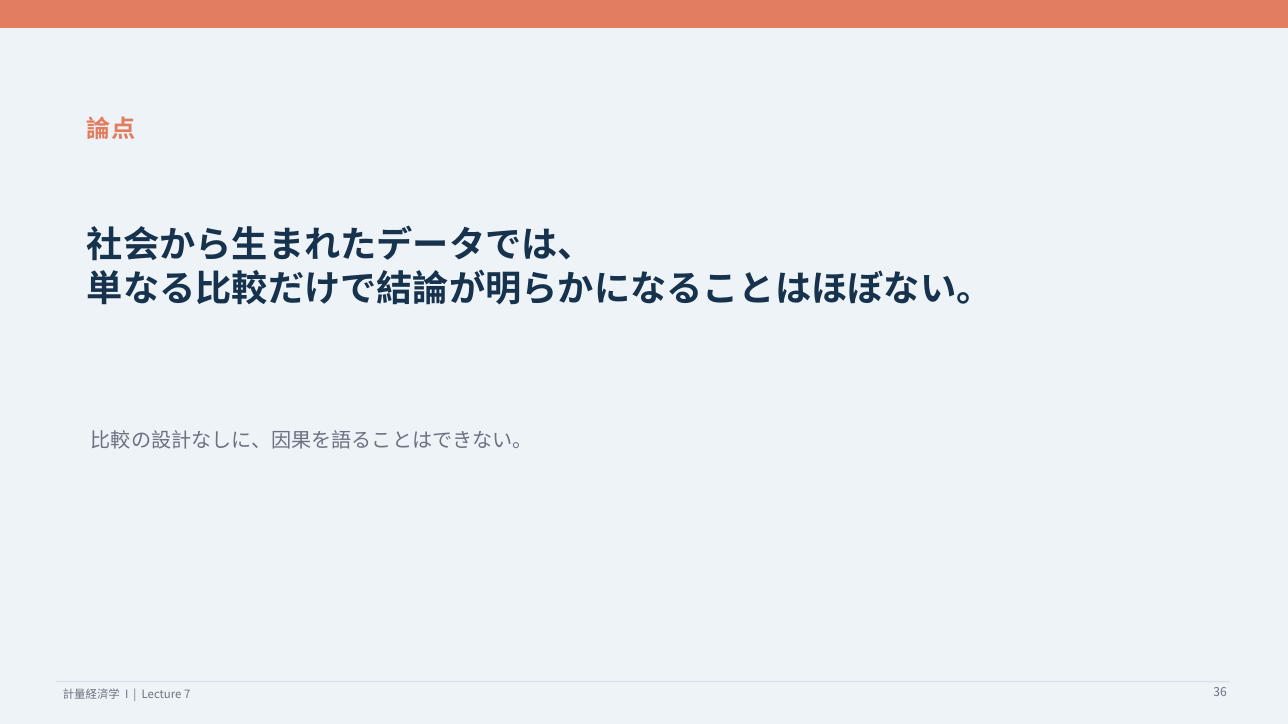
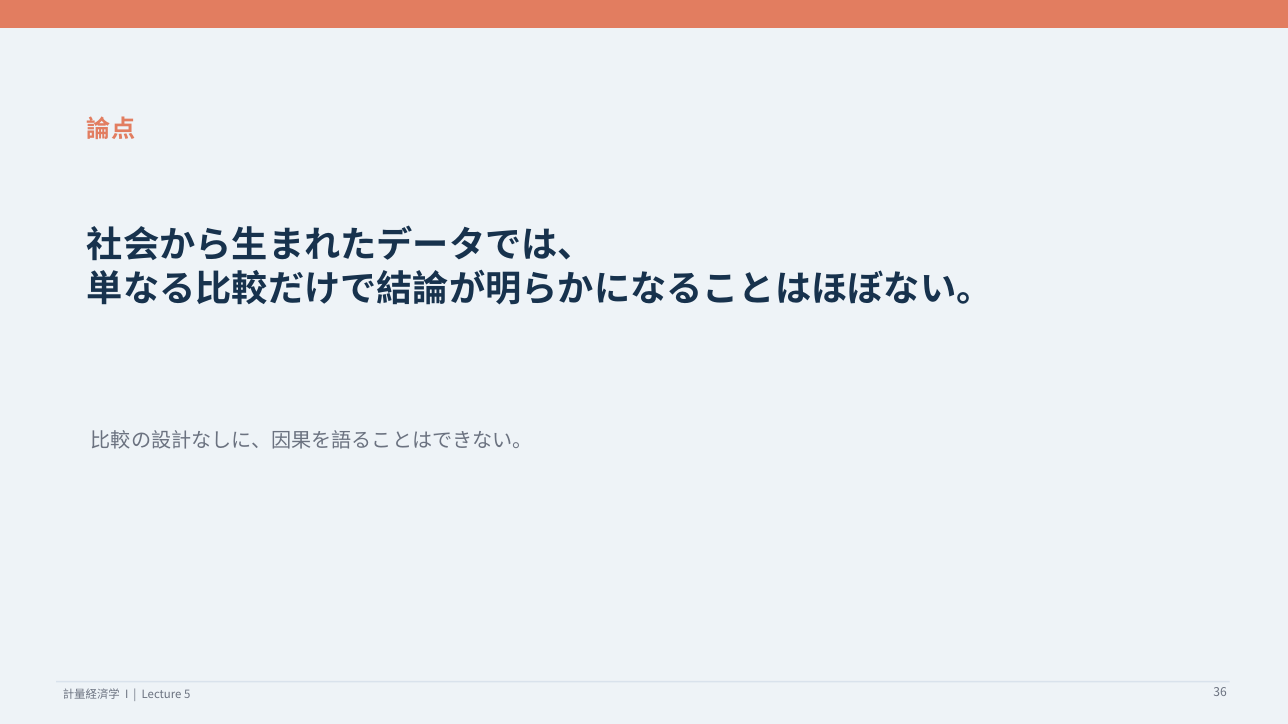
7: 7 -> 5
